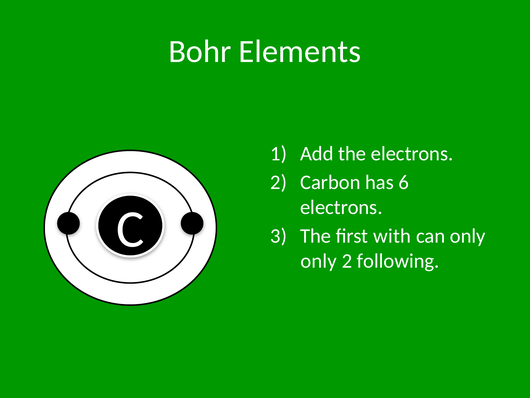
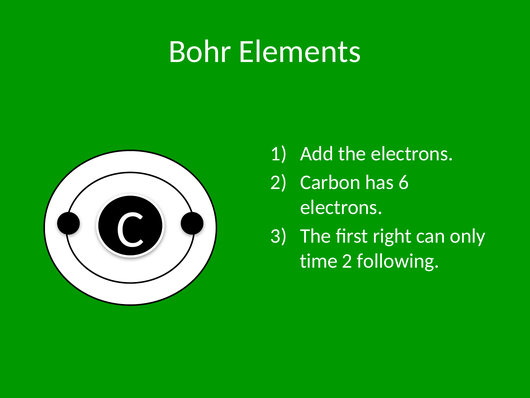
with: with -> right
only at (319, 261): only -> time
